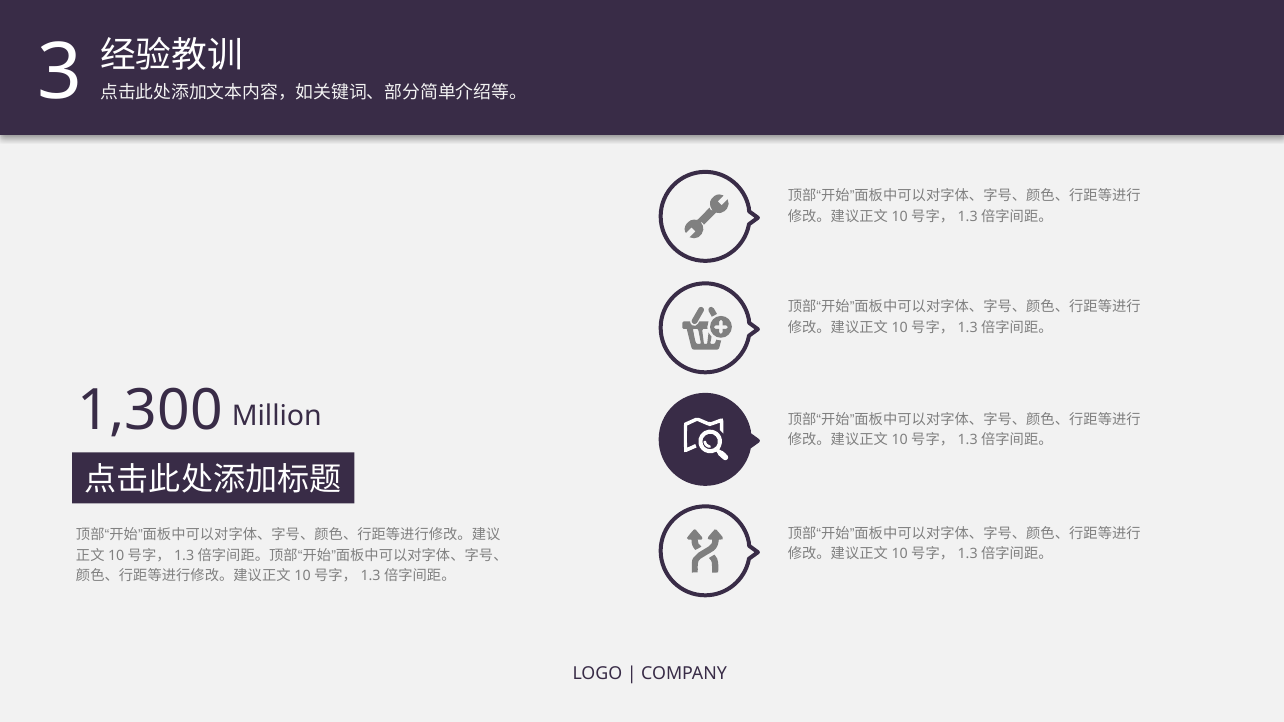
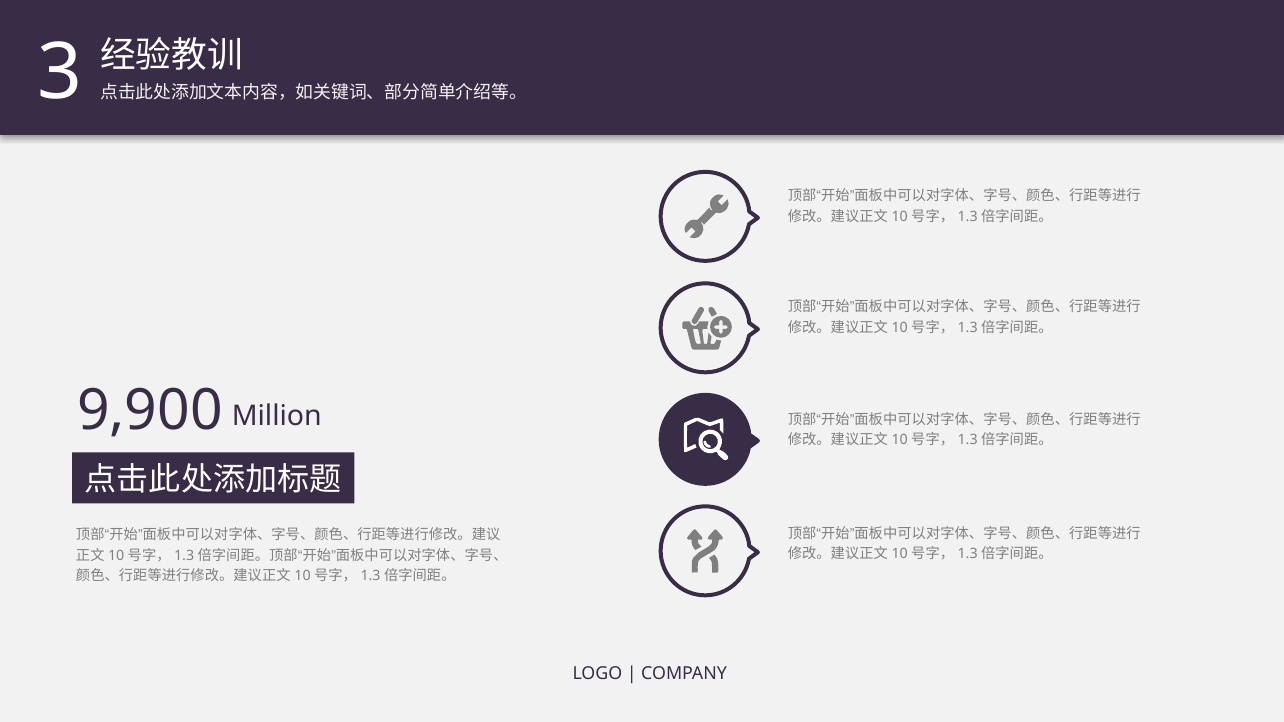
1,300: 1,300 -> 9,900
